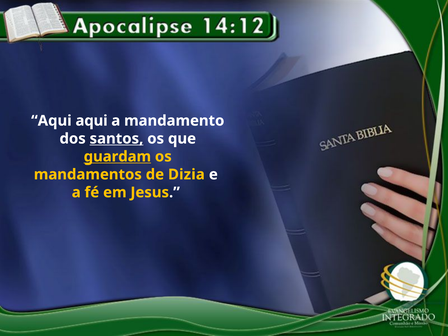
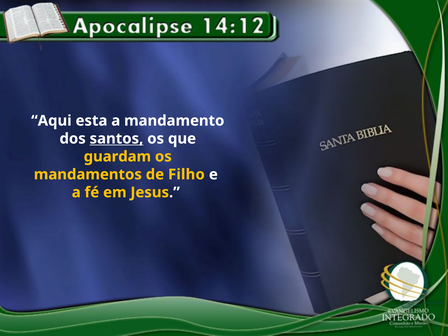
Aqui aqui: aqui -> esta
guardam underline: present -> none
Dizia: Dizia -> Filho
